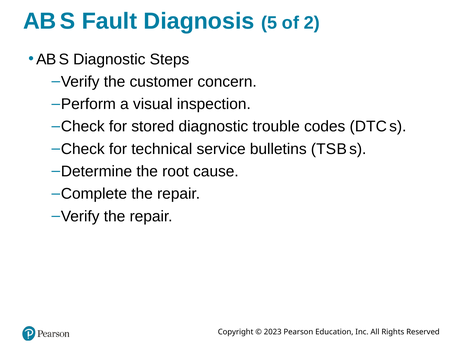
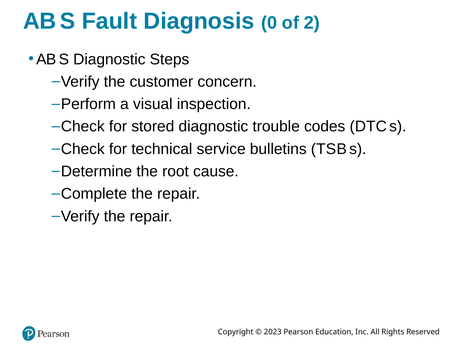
5: 5 -> 0
